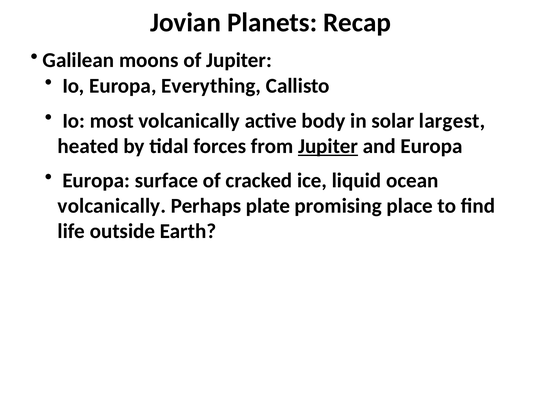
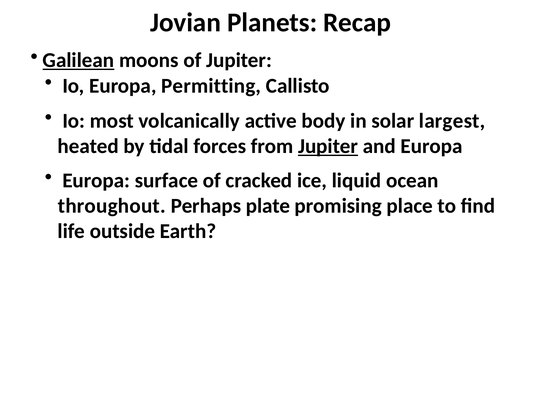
Galilean underline: none -> present
Everything: Everything -> Permitting
volcanically at (112, 206): volcanically -> throughout
